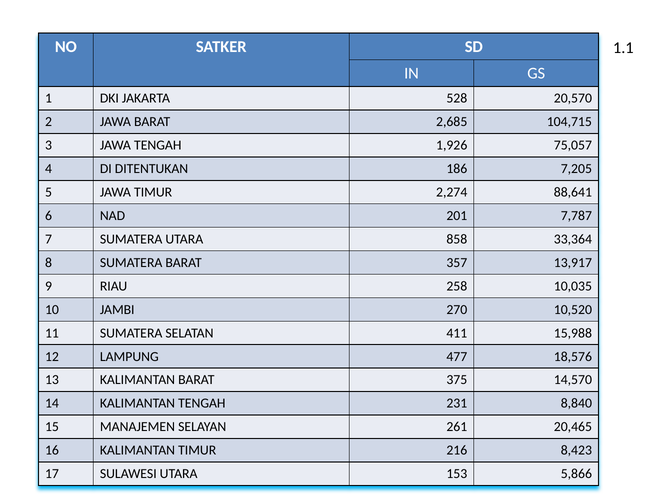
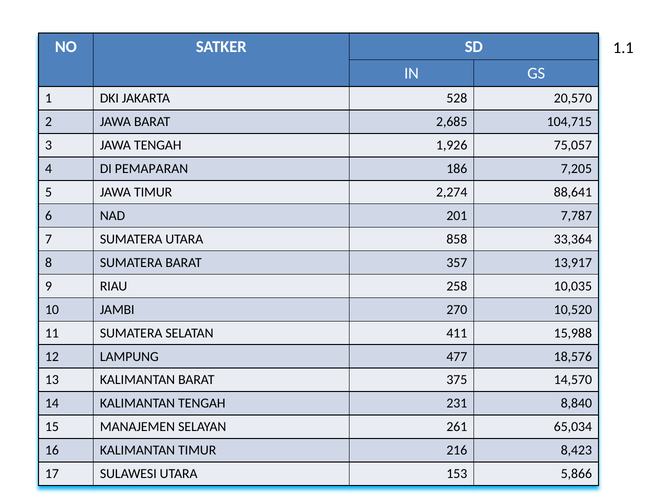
DITENTUKAN: DITENTUKAN -> PEMAPARAN
20,465: 20,465 -> 65,034
